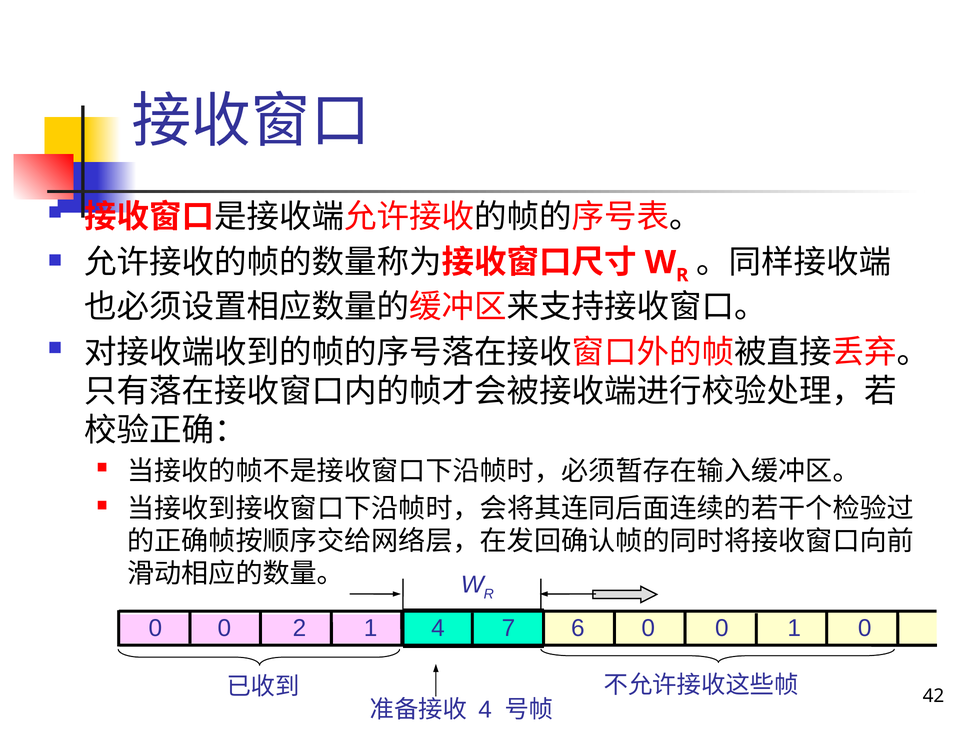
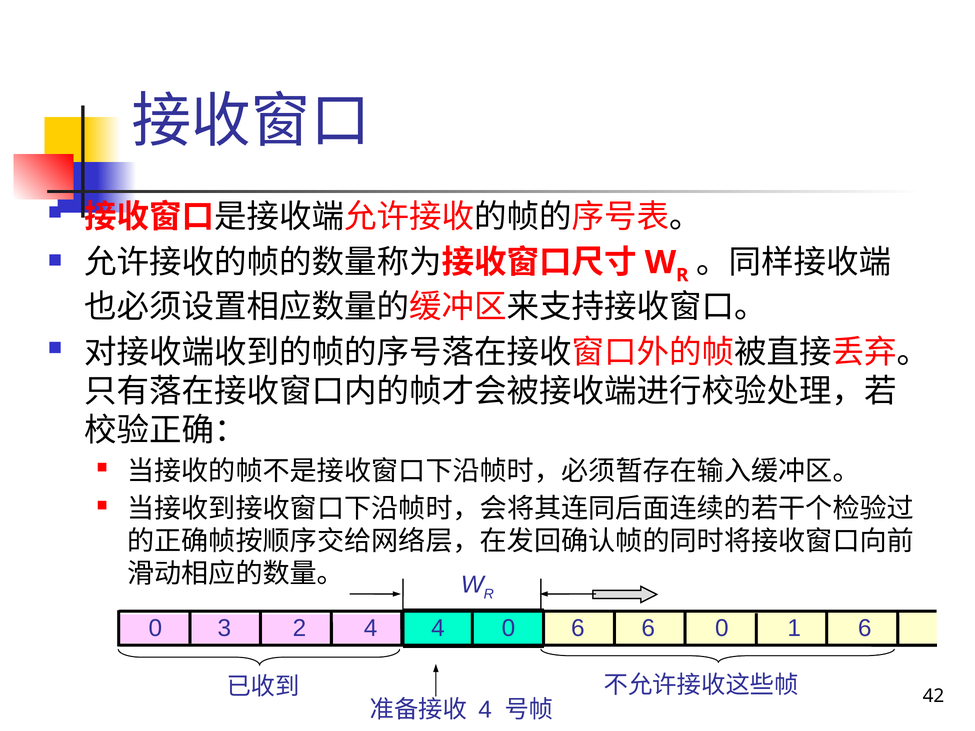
0 at (224, 628): 0 -> 3
2 1: 1 -> 4
4 7: 7 -> 0
6 0: 0 -> 6
1 0: 0 -> 6
